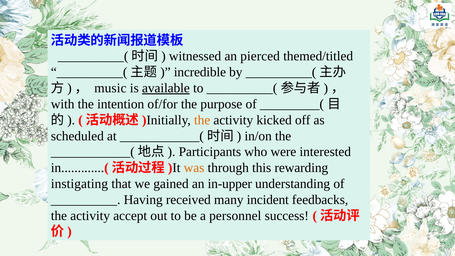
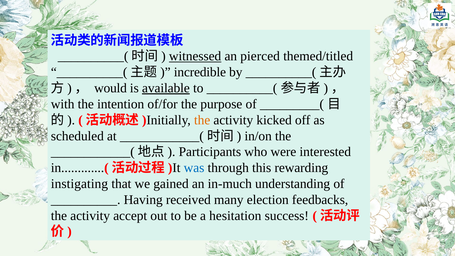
witnessed underline: none -> present
music: music -> would
was colour: orange -> blue
in-upper: in-upper -> in-much
incident: incident -> election
personnel: personnel -> hesitation
